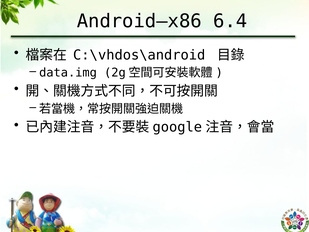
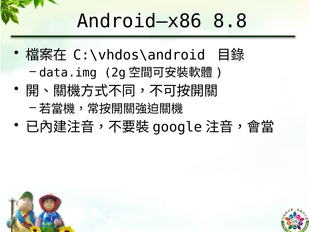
6.4: 6.4 -> 8.8
